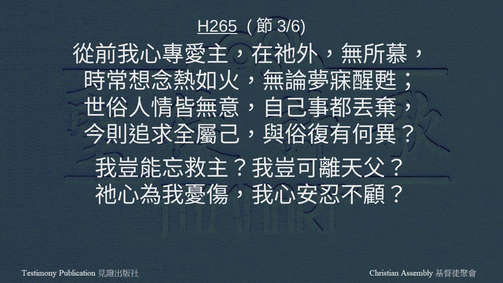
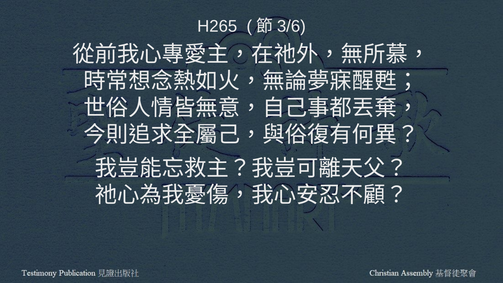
H265 underline: present -> none
